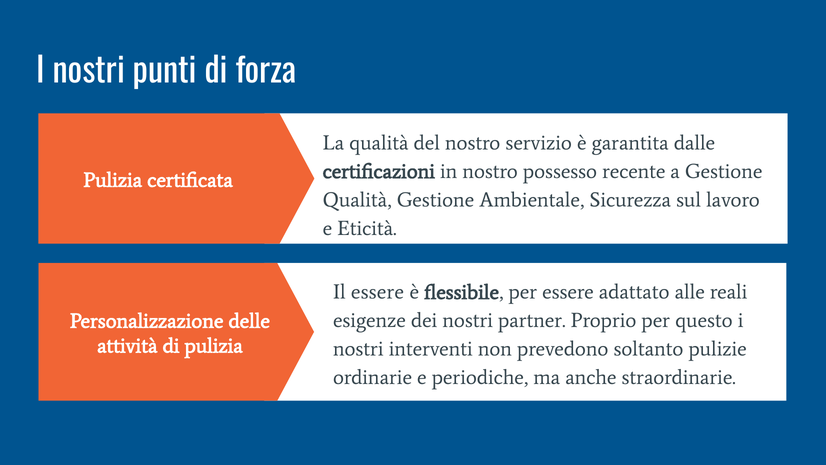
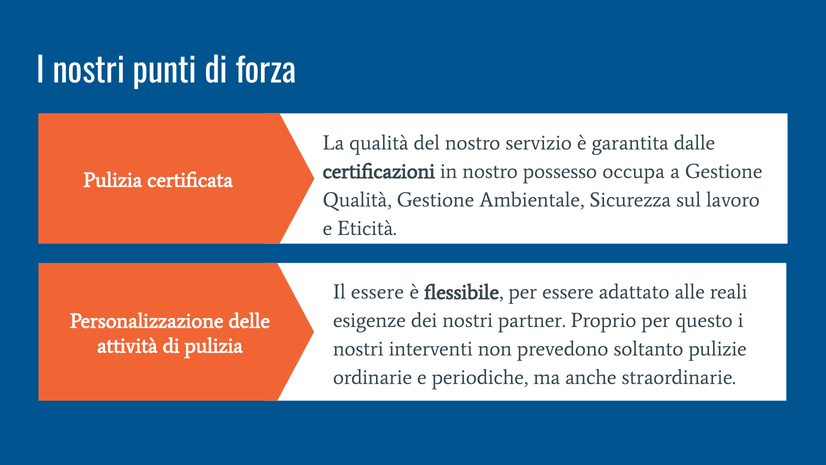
recente: recente -> occupa
